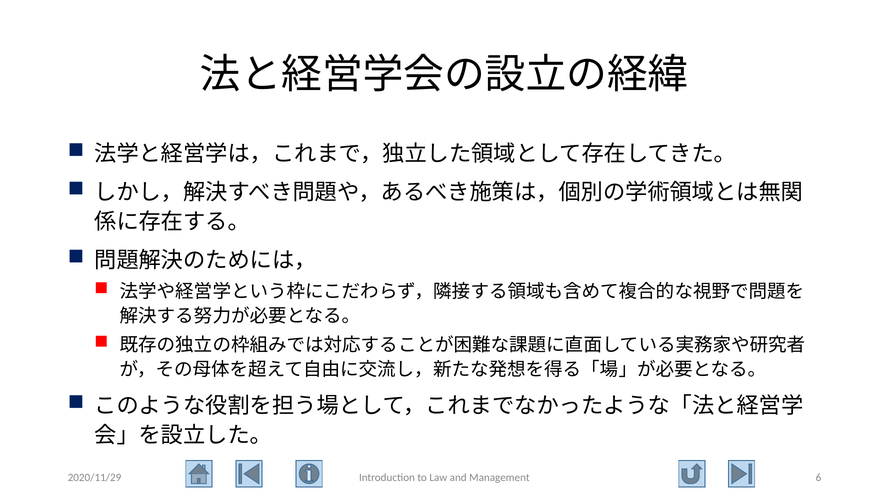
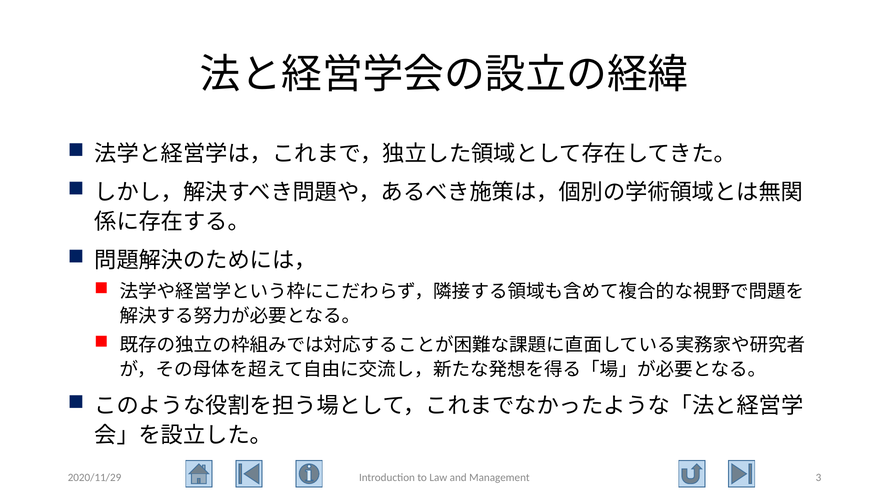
6: 6 -> 3
